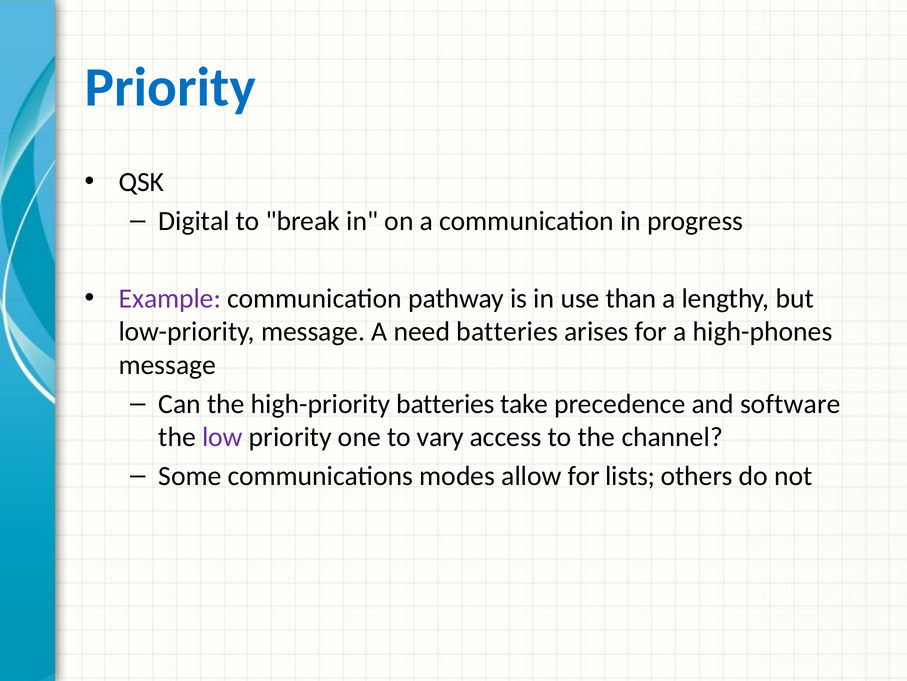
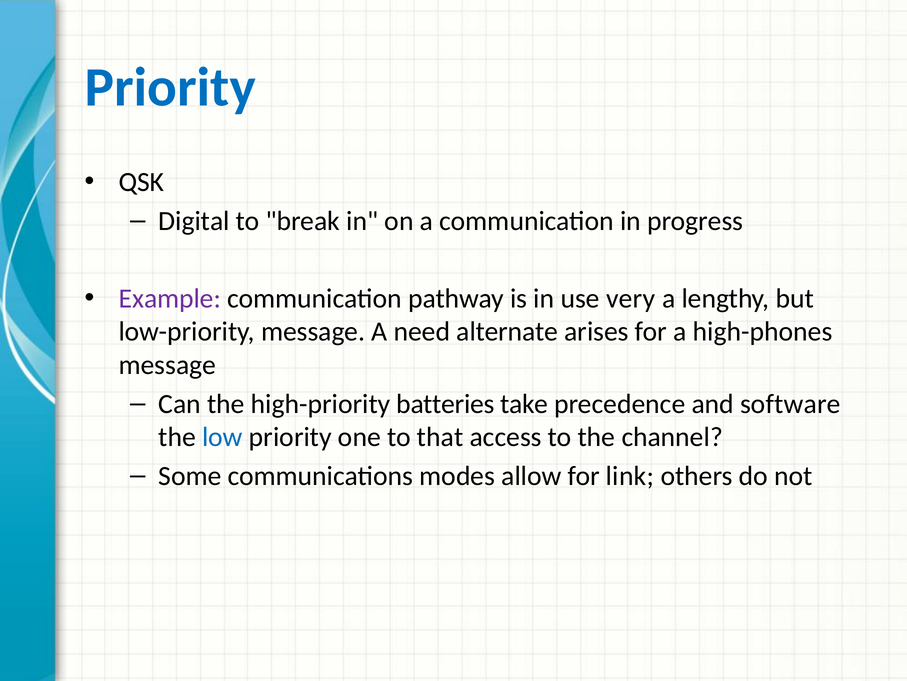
than: than -> very
need batteries: batteries -> alternate
low colour: purple -> blue
vary: vary -> that
lists: lists -> link
